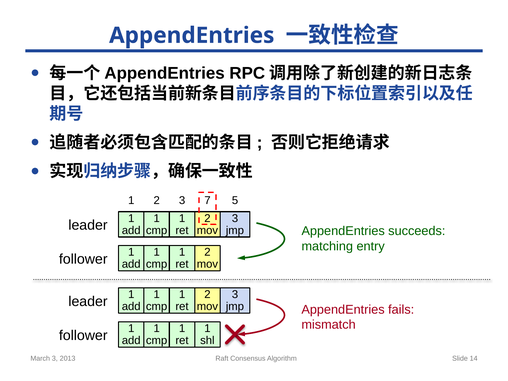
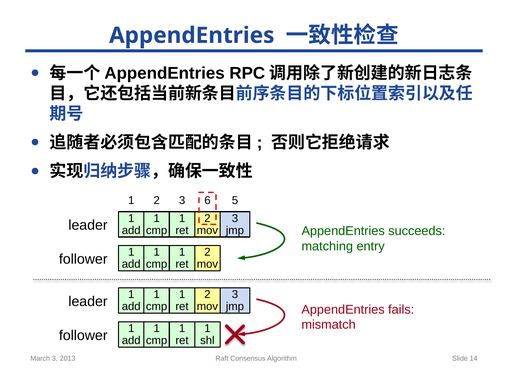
7: 7 -> 6
